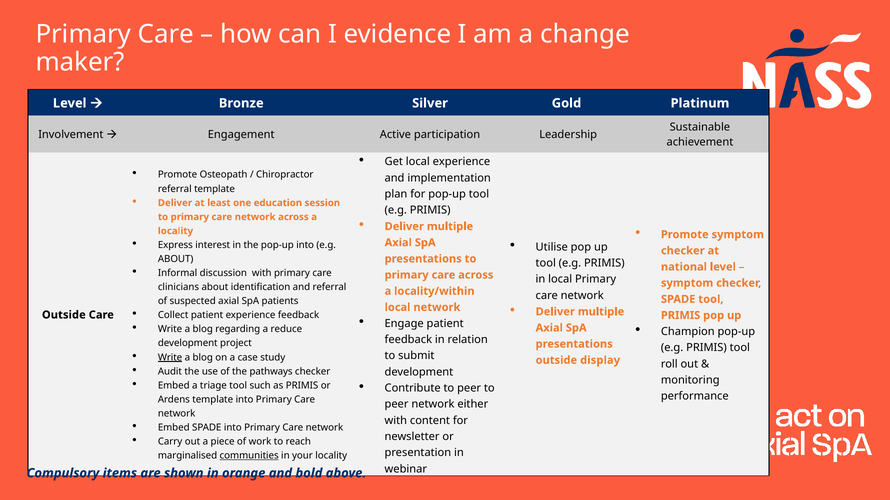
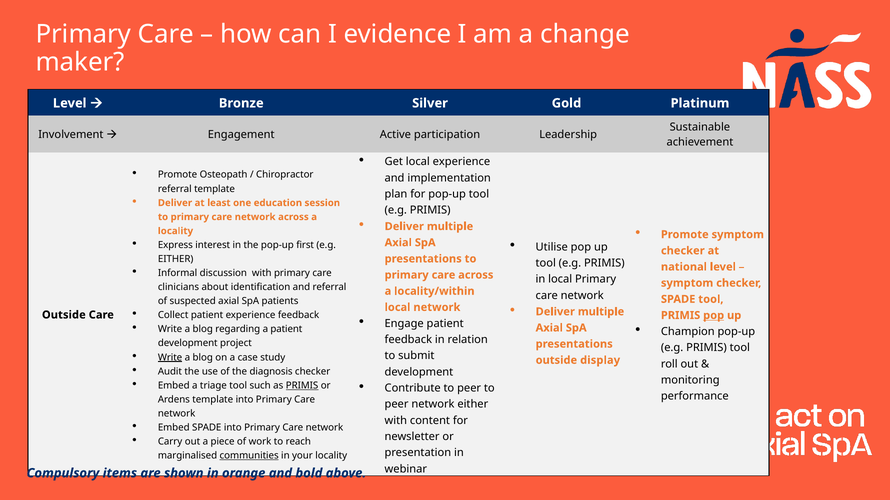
pop-up into: into -> first
ABOUT at (176, 259): ABOUT -> EITHER
pop at (714, 316) underline: none -> present
a reduce: reduce -> patient
pathways: pathways -> diagnosis
PRIMIS at (302, 386) underline: none -> present
